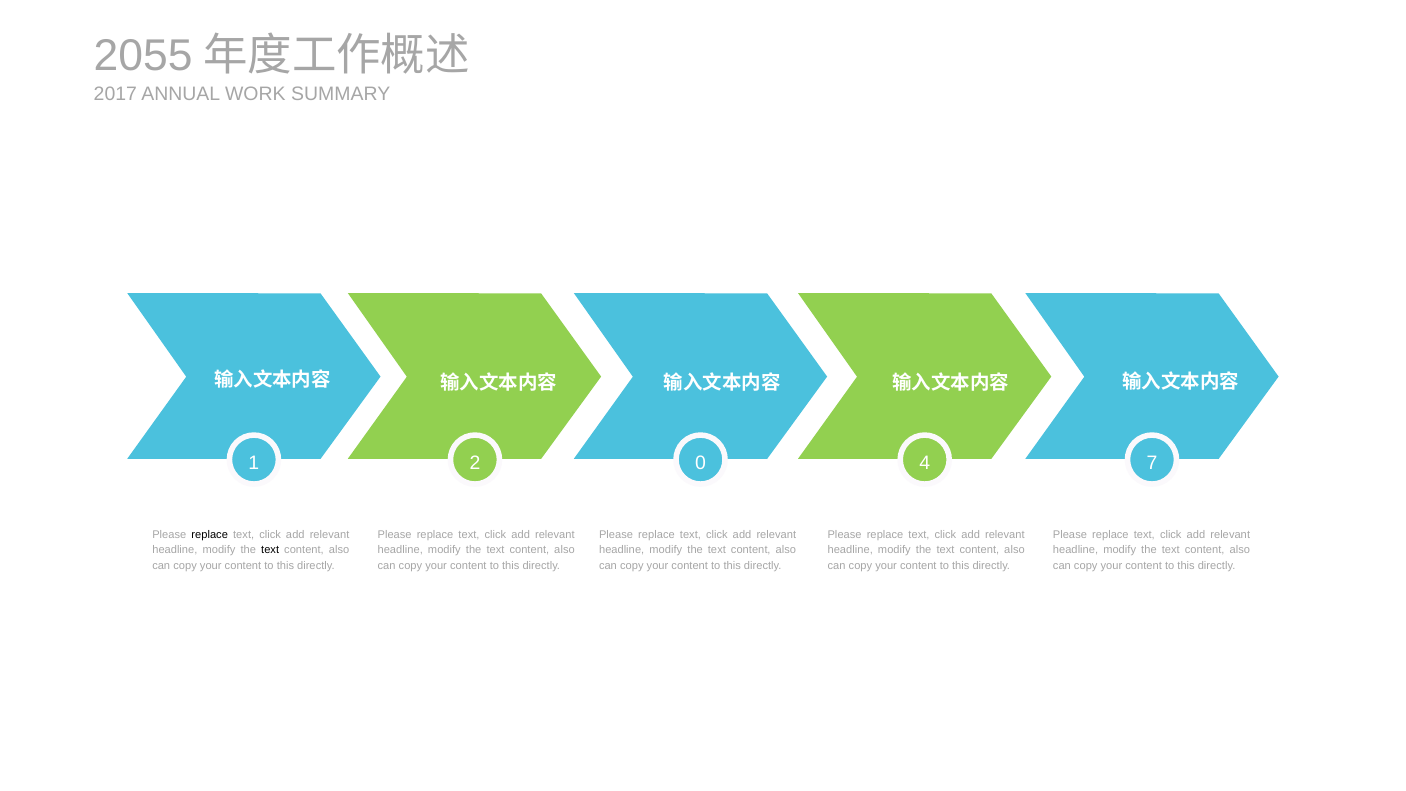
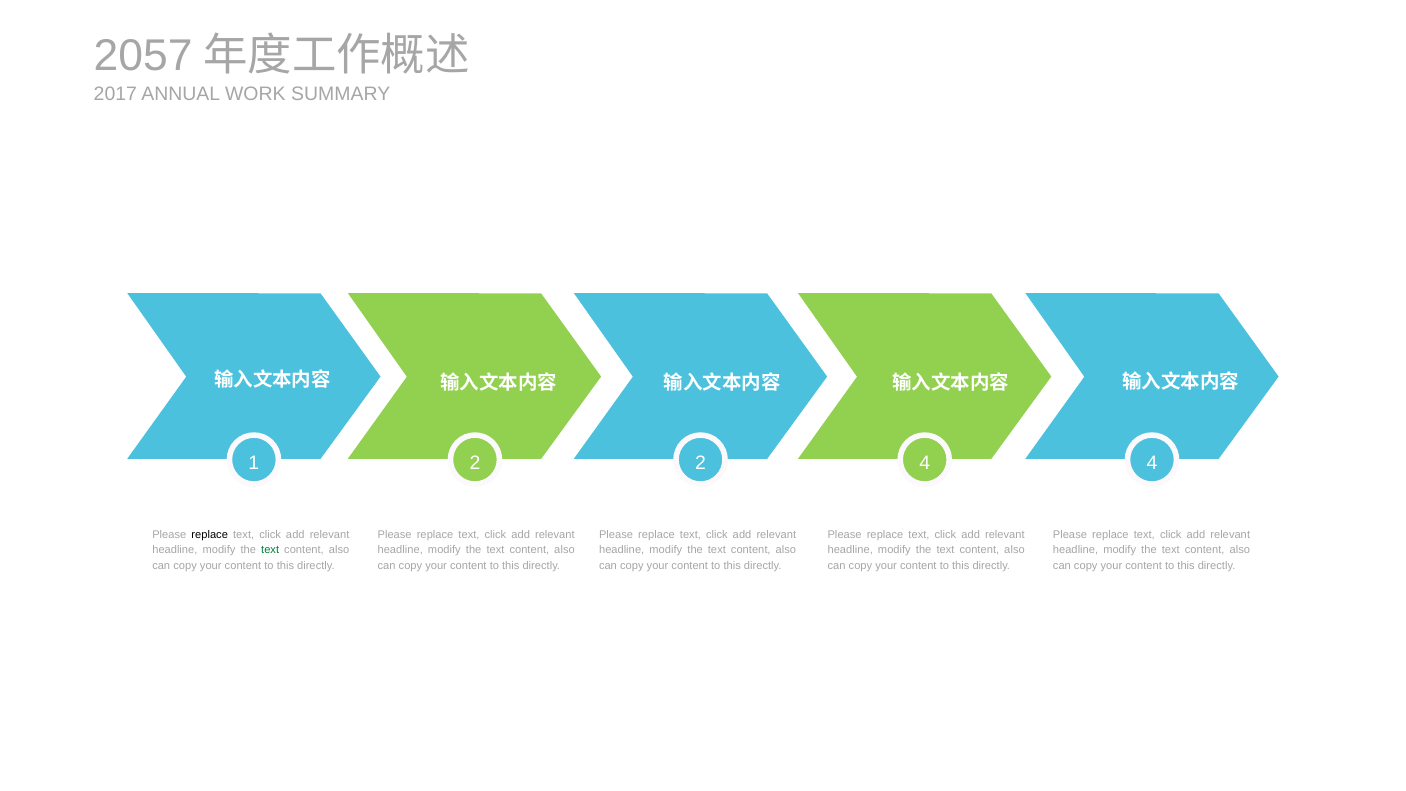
2055: 2055 -> 2057
2 0: 0 -> 2
4 7: 7 -> 4
text at (270, 550) colour: black -> green
